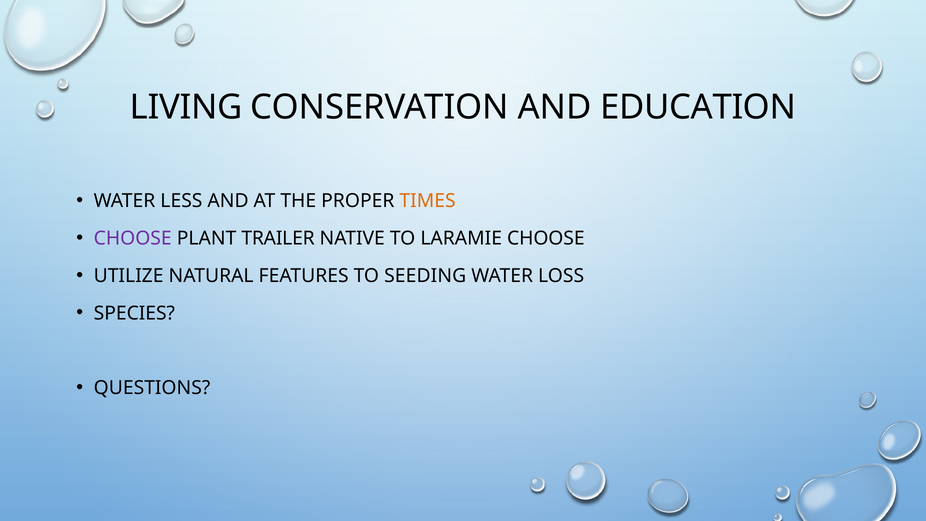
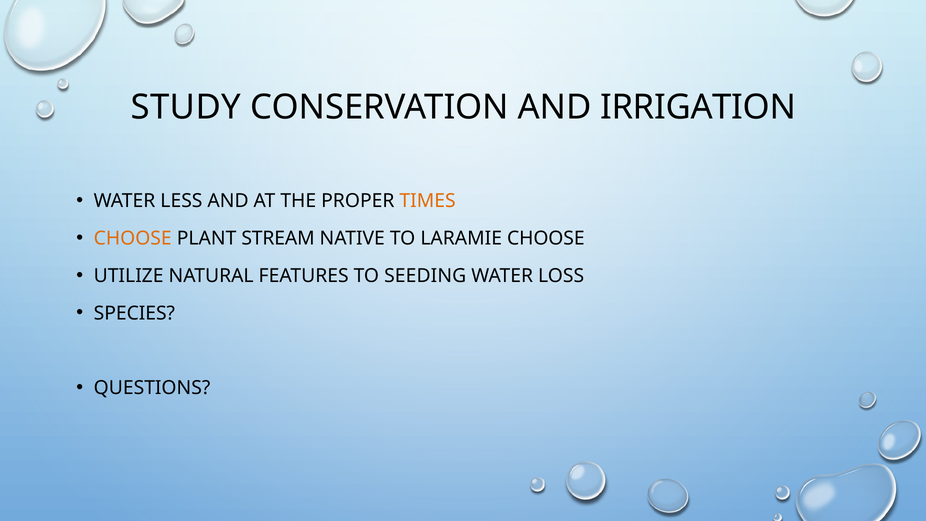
LIVING: LIVING -> STUDY
EDUCATION: EDUCATION -> IRRIGATION
CHOOSE at (133, 238) colour: purple -> orange
TRAILER: TRAILER -> STREAM
